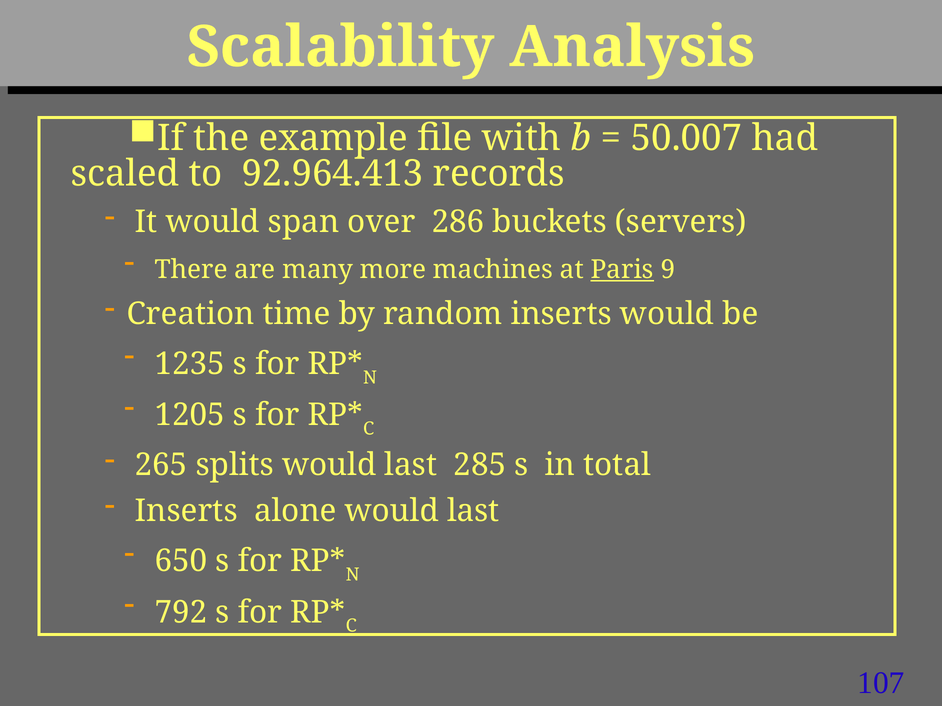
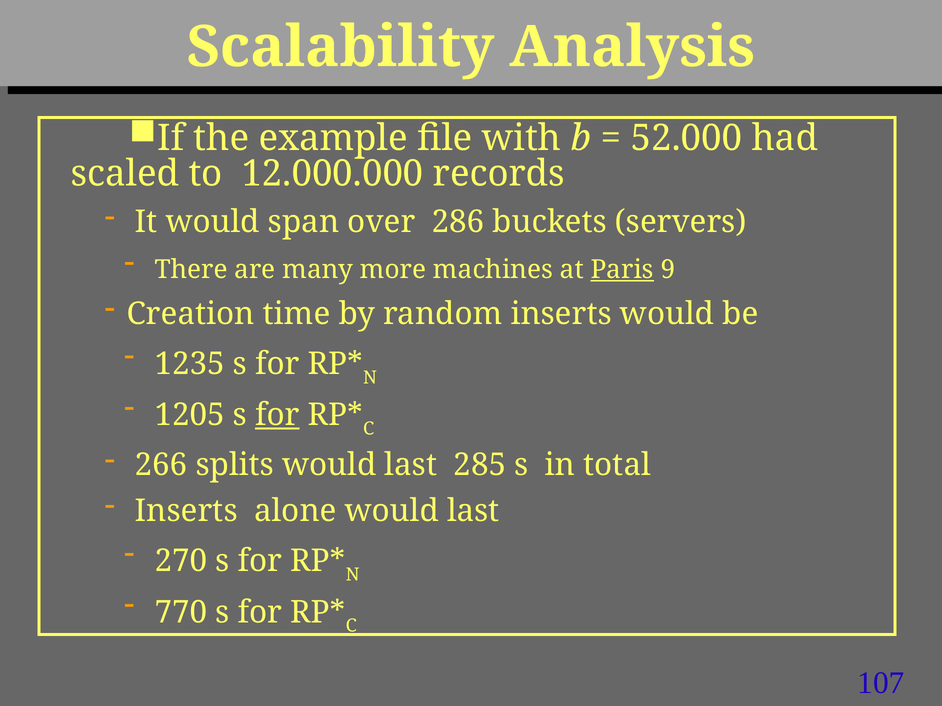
50.007: 50.007 -> 52.000
92.964.413: 92.964.413 -> 12.000.000
for at (277, 415) underline: none -> present
265: 265 -> 266
650: 650 -> 270
792: 792 -> 770
